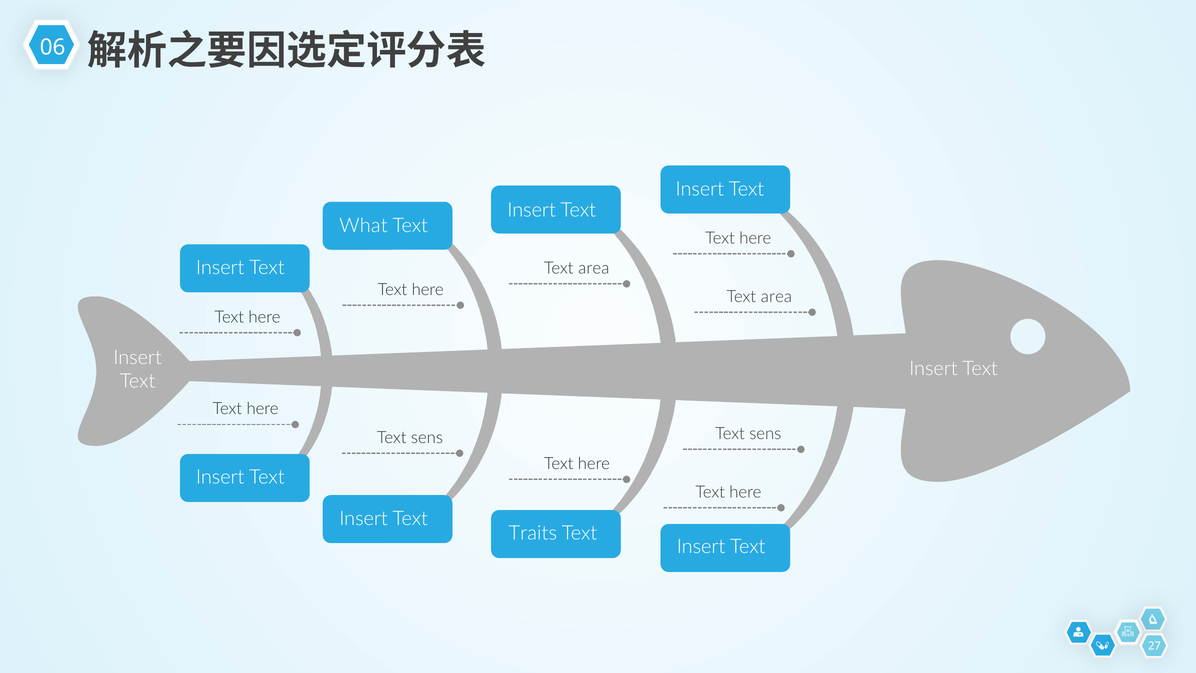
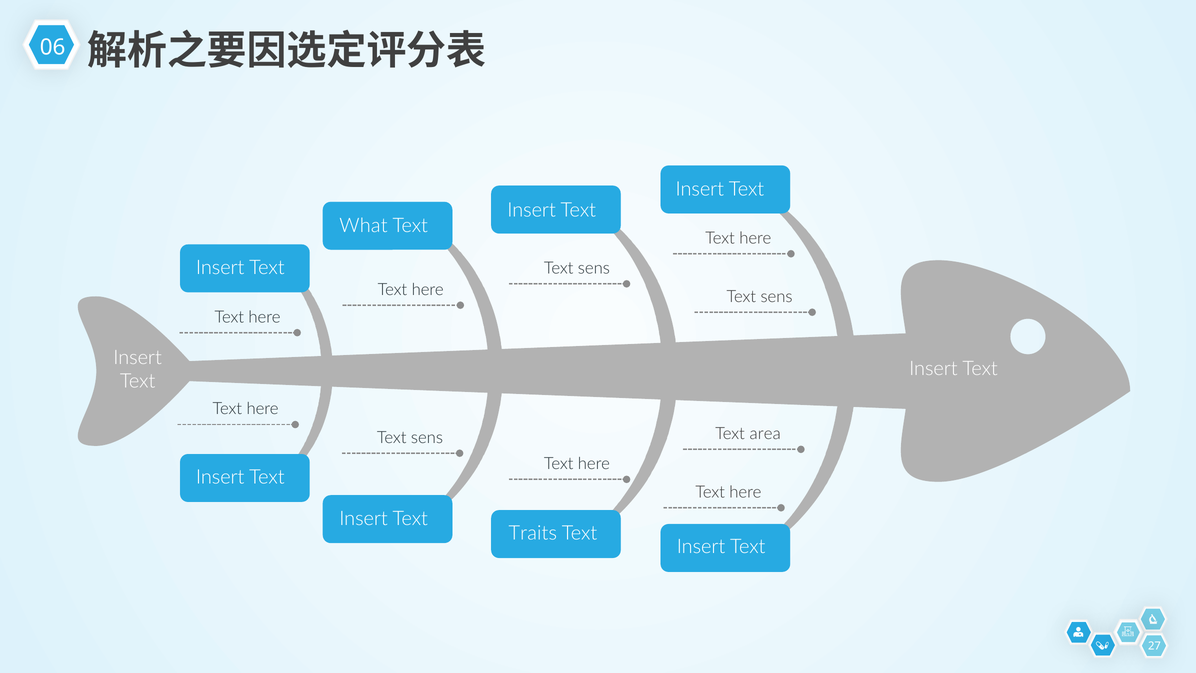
area at (594, 268): area -> sens
area at (776, 296): area -> sens
sens at (765, 434): sens -> area
